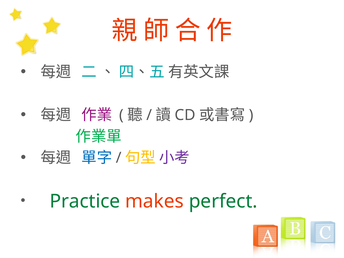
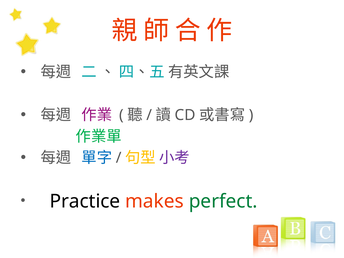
Practice colour: green -> black
